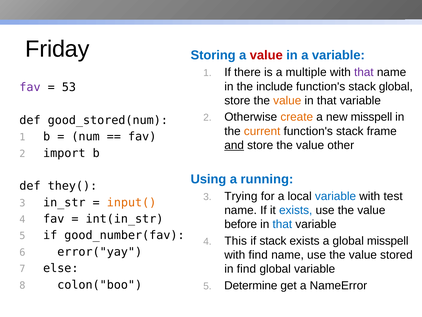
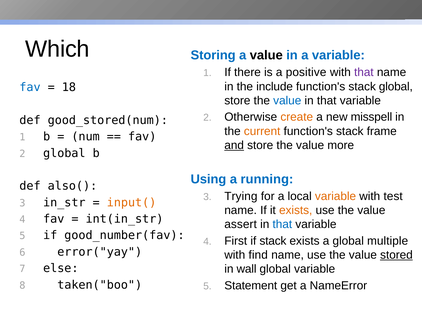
Friday: Friday -> Which
value at (266, 55) colour: red -> black
multiple: multiple -> positive
fav at (30, 87) colour: purple -> blue
53: 53 -> 18
value at (287, 100) colour: orange -> blue
other: other -> more
import at (64, 153): import -> global
they(: they( -> also(
variable at (336, 196) colour: blue -> orange
exists at (296, 210) colour: blue -> orange
before: before -> assert
This: This -> First
global misspell: misspell -> multiple
stored underline: none -> present
in find: find -> wall
colon("boo: colon("boo -> taken("boo
Determine: Determine -> Statement
